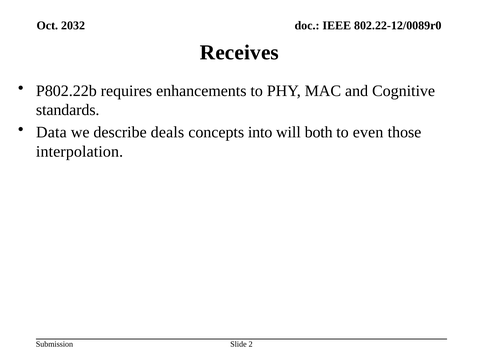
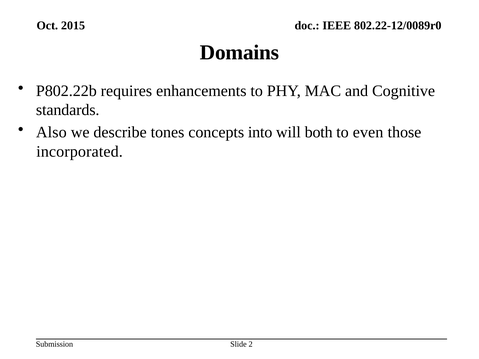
2032: 2032 -> 2015
Receives: Receives -> Domains
Data: Data -> Also
deals: deals -> tones
interpolation: interpolation -> incorporated
